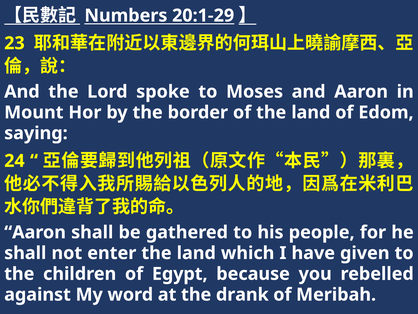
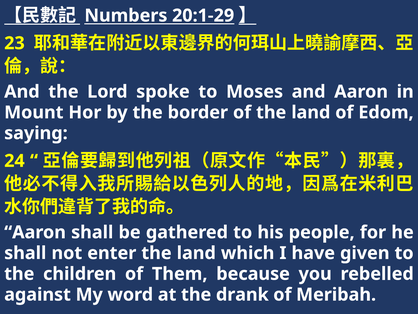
Egypt: Egypt -> Them
